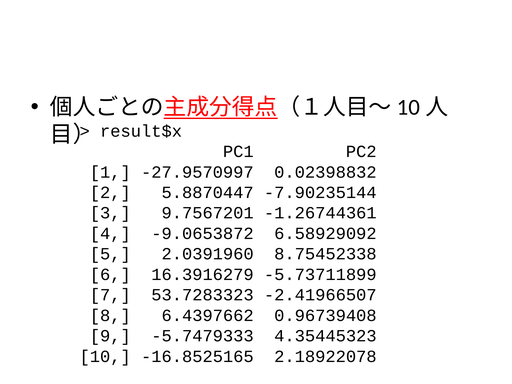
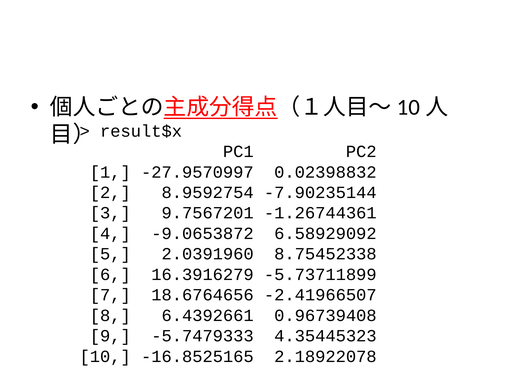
5.8870447: 5.8870447 -> 8.9592754
53.7283323: 53.7283323 -> 18.6764656
6.4397662: 6.4397662 -> 6.4392661
